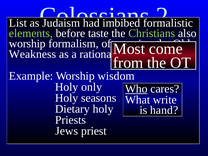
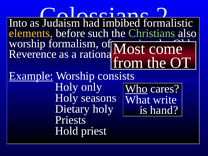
List: List -> Into
elements colour: light green -> yellow
taste: taste -> such
Weakness: Weakness -> Reverence
Example underline: none -> present
wisdom: wisdom -> consists
Jews: Jews -> Hold
